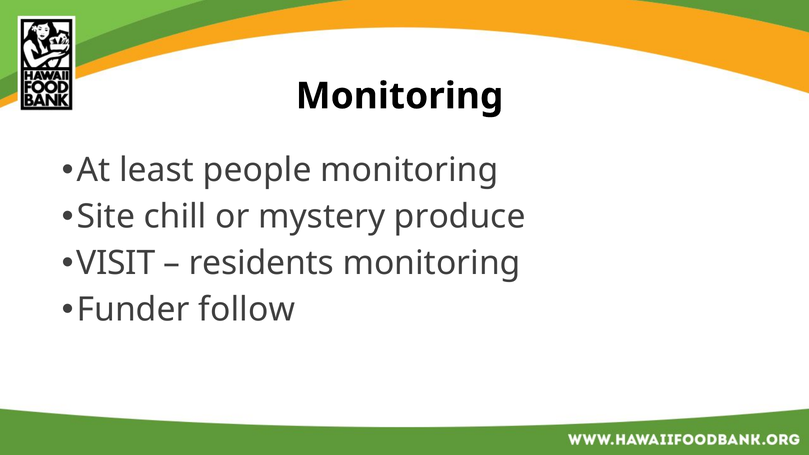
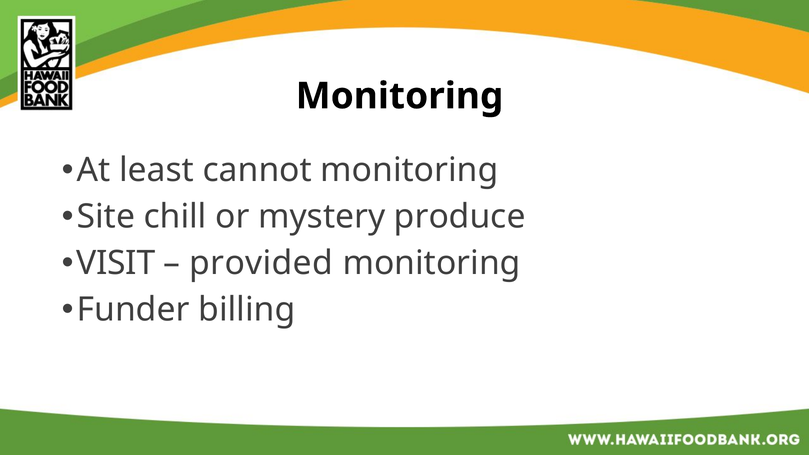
people: people -> cannot
residents: residents -> provided
follow: follow -> billing
